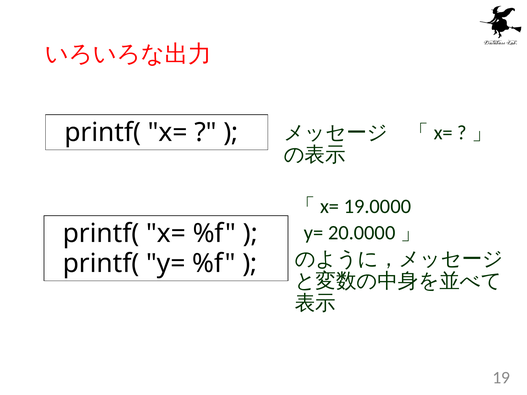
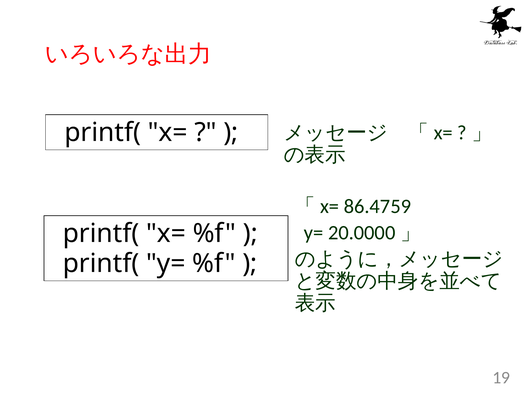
19.0000: 19.0000 -> 86.4759
